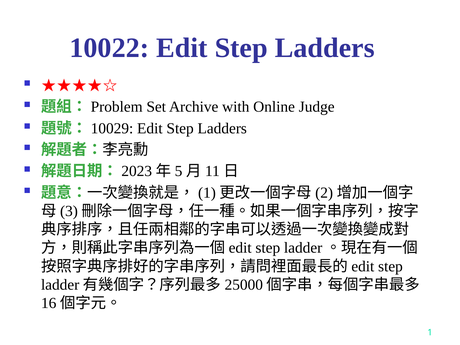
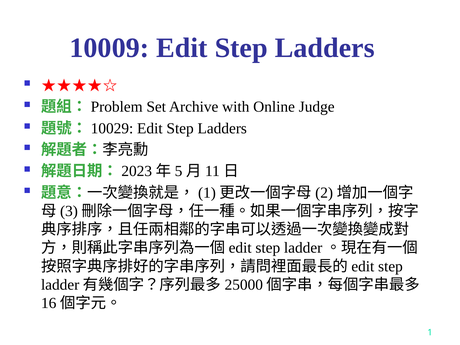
10022: 10022 -> 10009
